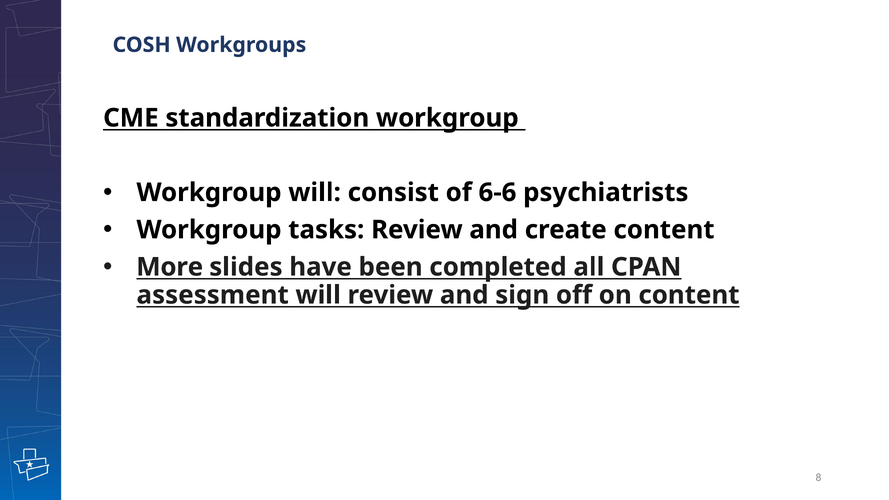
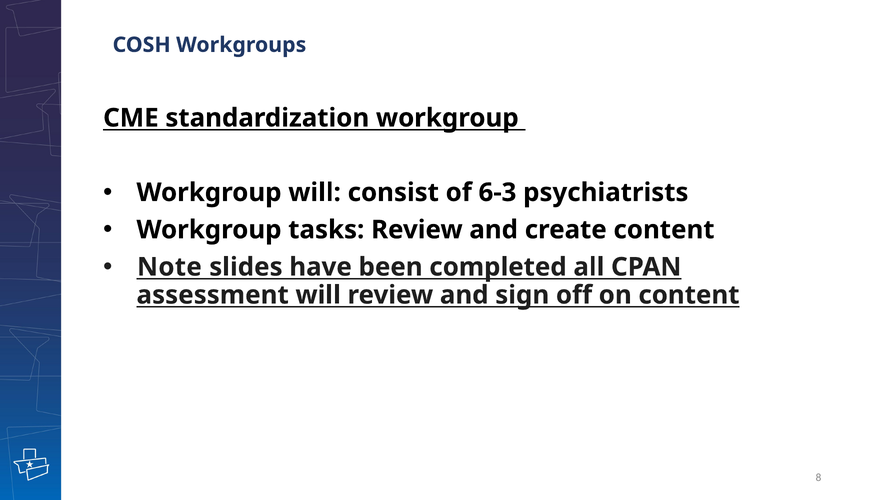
6-6: 6-6 -> 6-3
More: More -> Note
